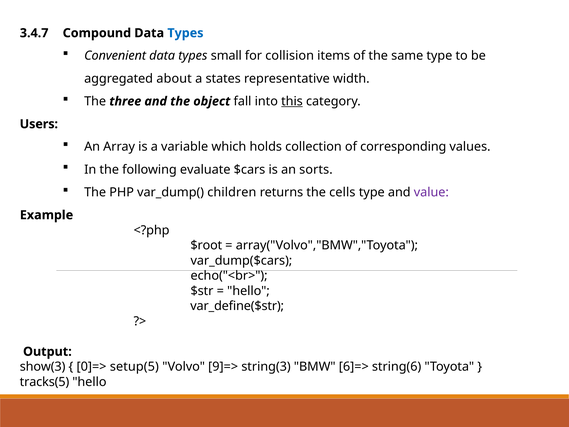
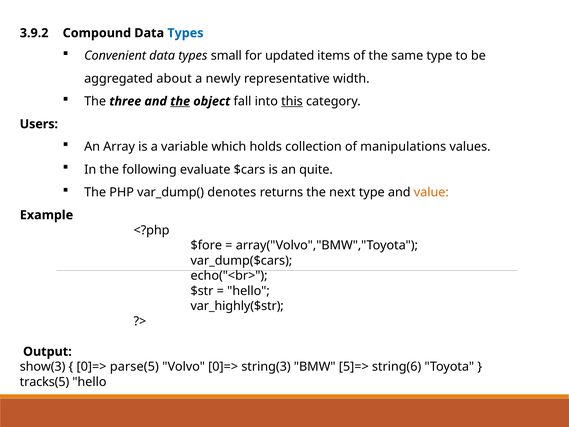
3.4.7: 3.4.7 -> 3.9.2
collision: collision -> updated
states: states -> newly
the at (180, 101) underline: none -> present
corresponding: corresponding -> manipulations
sorts: sorts -> quite
children: children -> denotes
cells: cells -> next
value colour: purple -> orange
$root: $root -> $fore
var_define($str: var_define($str -> var_highly($str
setup(5: setup(5 -> parse(5
Volvo 9]=>: 9]=> -> 0]=>
6]=>: 6]=> -> 5]=>
